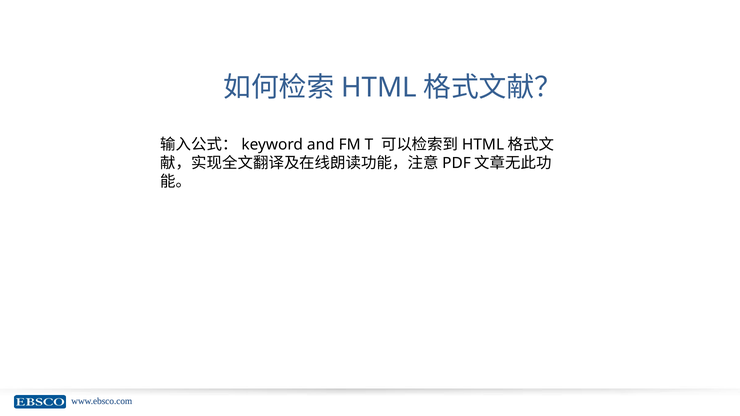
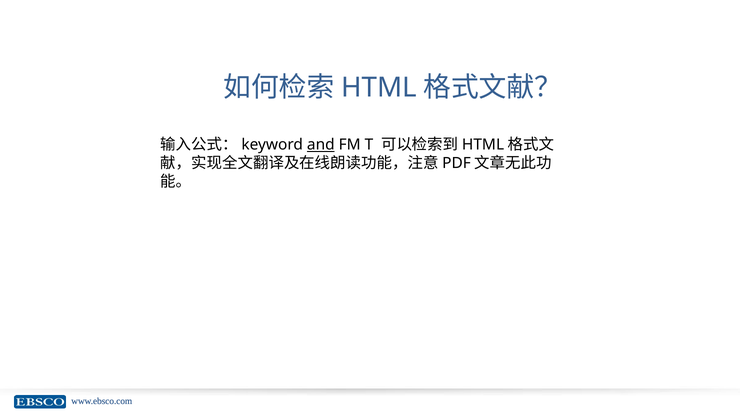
and underline: none -> present
